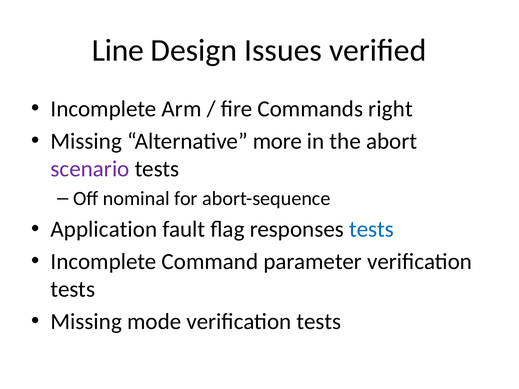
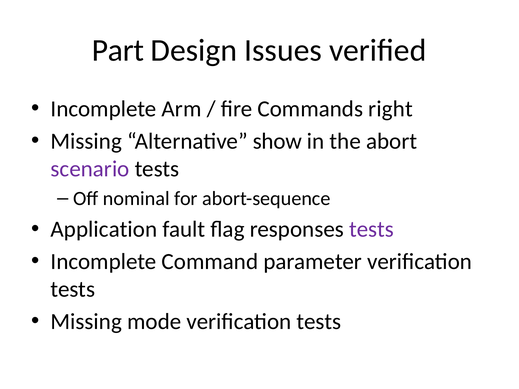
Line: Line -> Part
more: more -> show
tests at (371, 229) colour: blue -> purple
